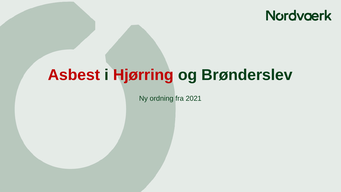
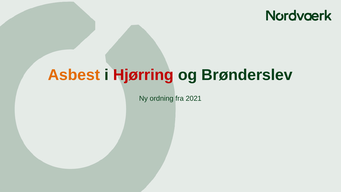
Asbest colour: red -> orange
